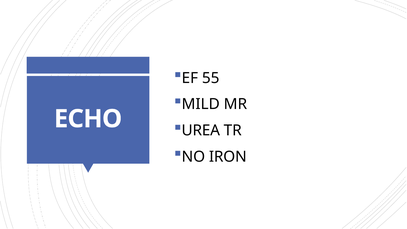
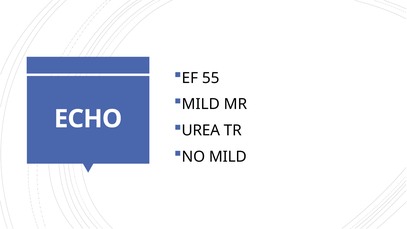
NO IRON: IRON -> MILD
